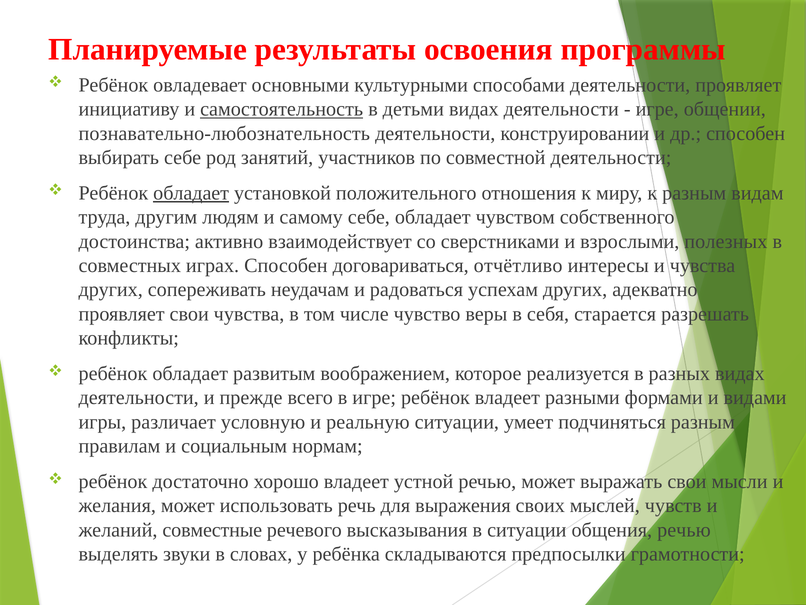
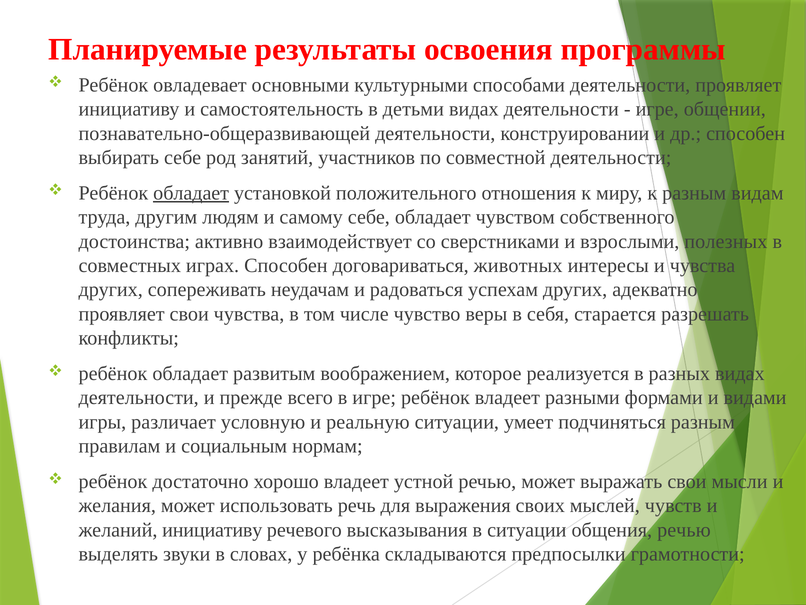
самостоятельность underline: present -> none
познавательно-любознательность: познавательно-любознательность -> познавательно-общеразвивающей
отчётливо: отчётливо -> животных
желаний совместные: совместные -> инициативу
